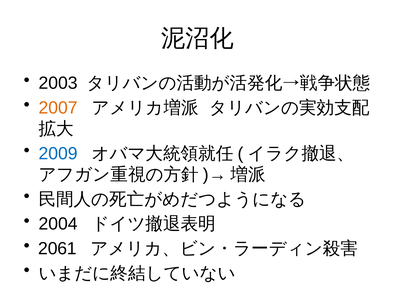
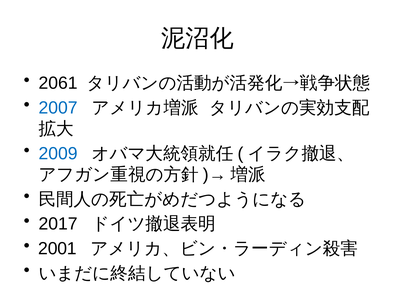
2003: 2003 -> 2061
2007 colour: orange -> blue
2004: 2004 -> 2017
2061: 2061 -> 2001
